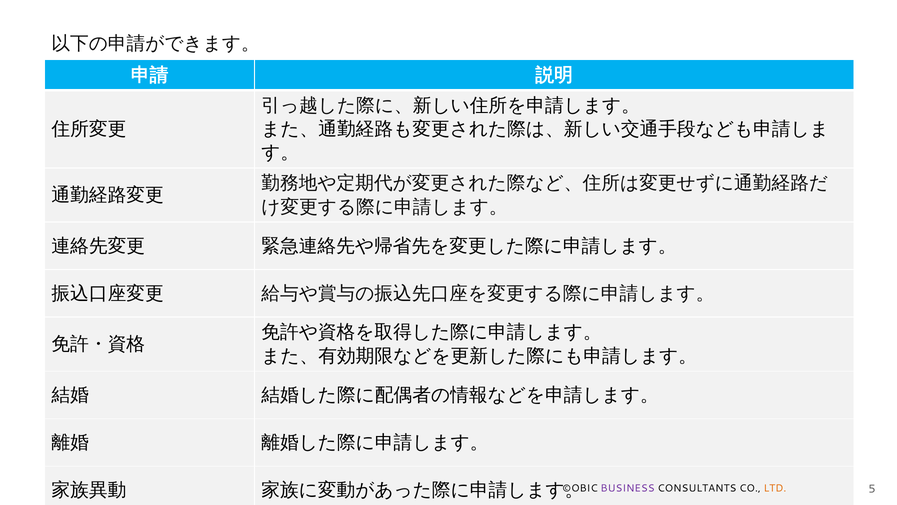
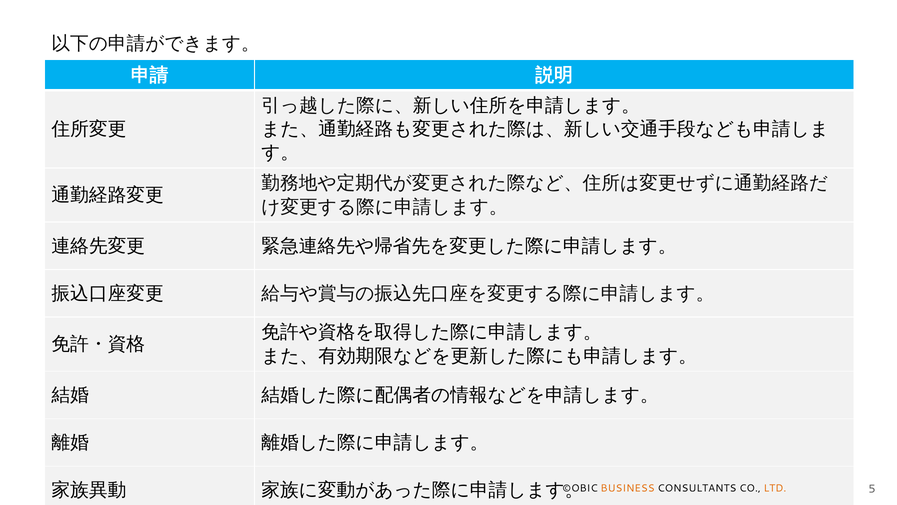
BUSINESS colour: purple -> orange
